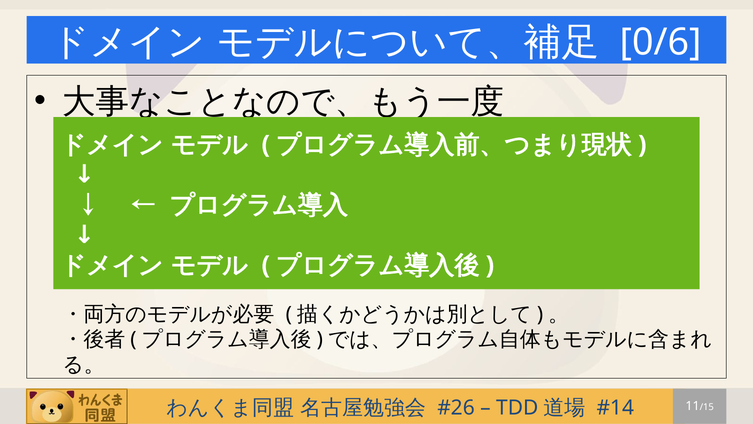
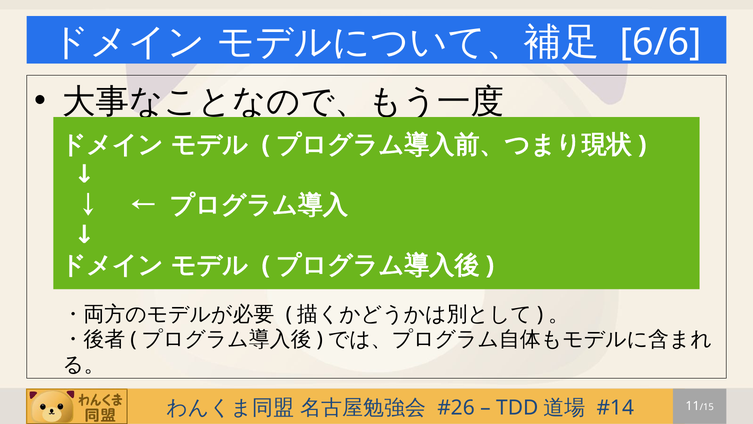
0/6: 0/6 -> 6/6
